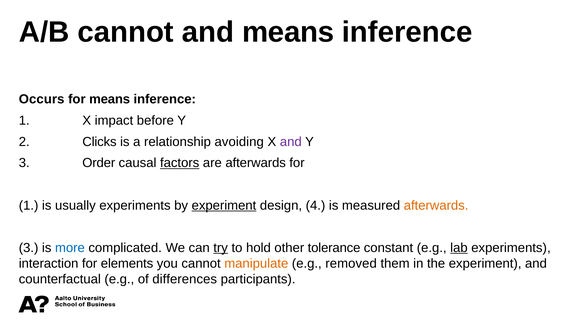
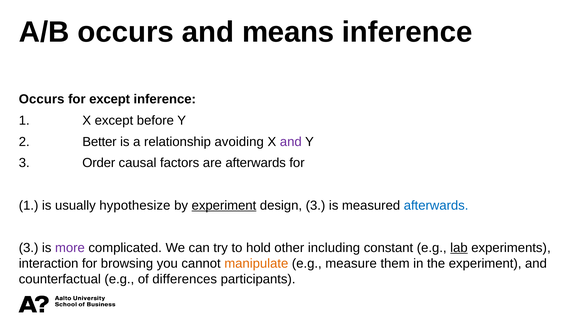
A/B cannot: cannot -> occurs
for means: means -> except
X impact: impact -> except
Clicks: Clicks -> Better
factors underline: present -> none
usually experiments: experiments -> hypothesize
design 4: 4 -> 3
afterwards at (436, 205) colour: orange -> blue
more colour: blue -> purple
try underline: present -> none
tolerance: tolerance -> including
elements: elements -> browsing
removed: removed -> measure
